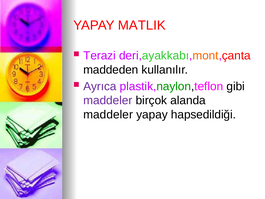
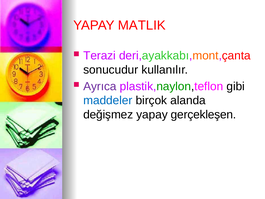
maddeden: maddeden -> sonucudur
maddeler at (108, 100) colour: purple -> blue
maddeler at (108, 114): maddeler -> değişmez
hapsedildiği: hapsedildiği -> gerçekleşen
